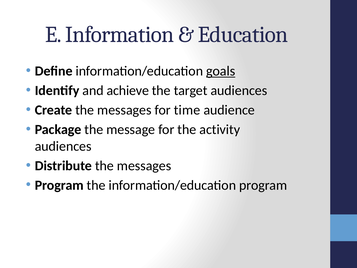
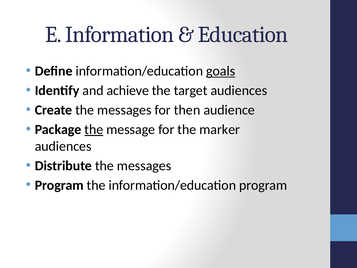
time: time -> then
the at (94, 129) underline: none -> present
activity: activity -> marker
